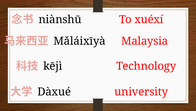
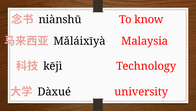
xuéxí: xuéxí -> know
